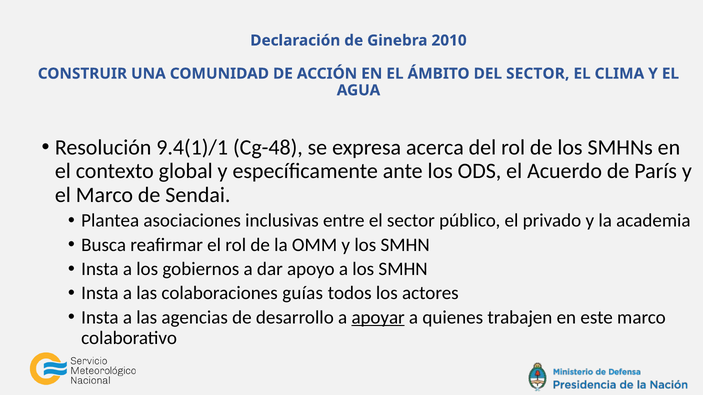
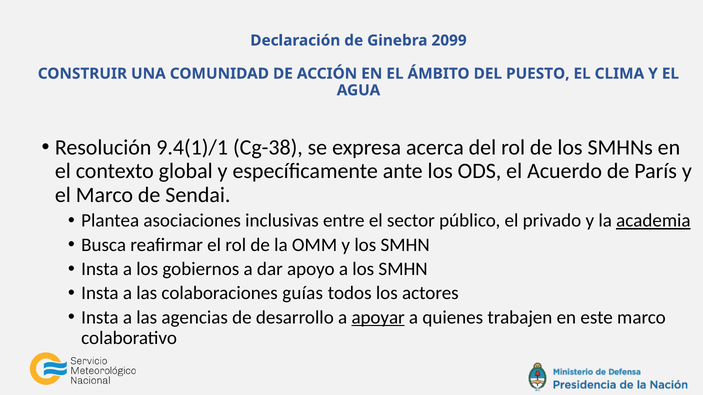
2010: 2010 -> 2099
DEL SECTOR: SECTOR -> PUESTO
Cg-48: Cg-48 -> Cg-38
academia underline: none -> present
